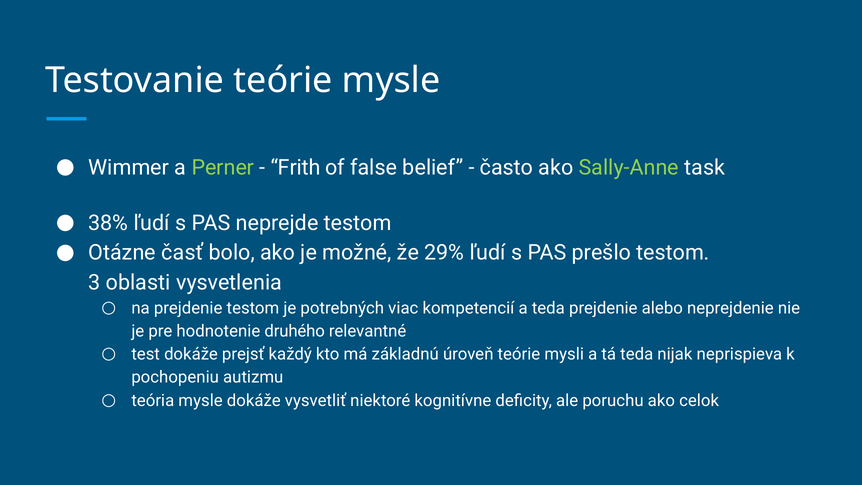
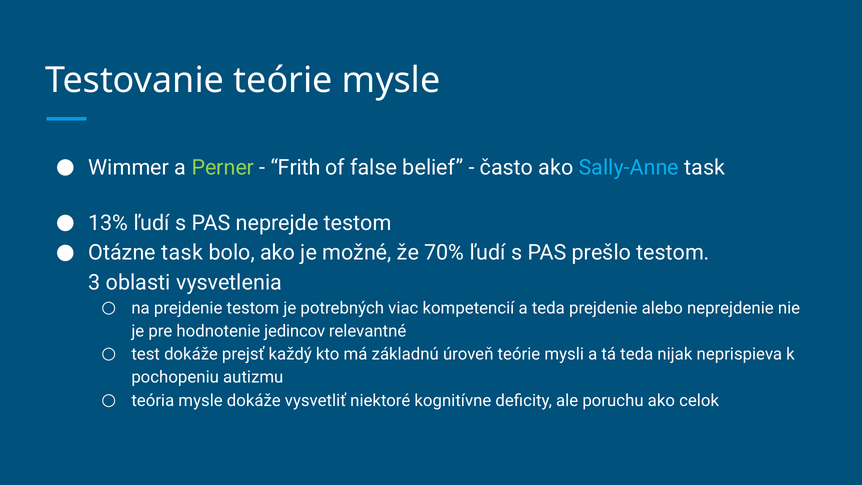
Sally-Anne colour: light green -> light blue
38%: 38% -> 13%
Otázne časť: časť -> task
29%: 29% -> 70%
druhého: druhého -> jedincov
